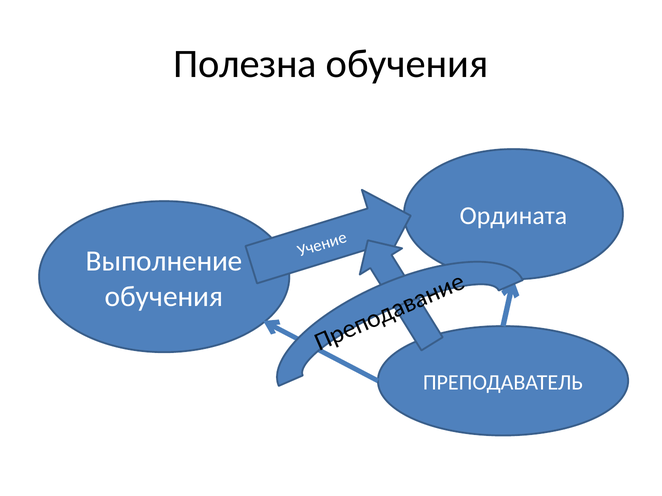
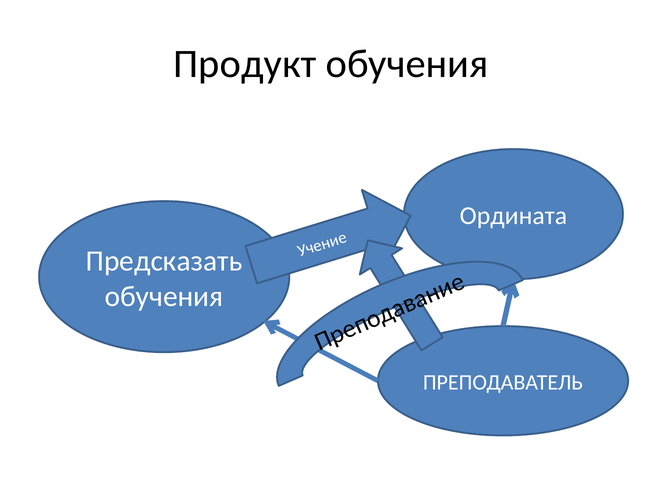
Полезна: Полезна -> Продукт
Выполнение: Выполнение -> Предсказать
